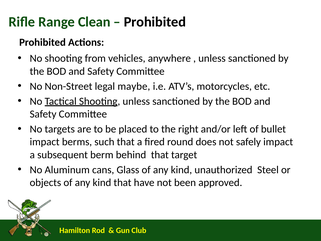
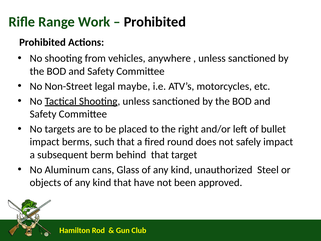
Clean: Clean -> Work
